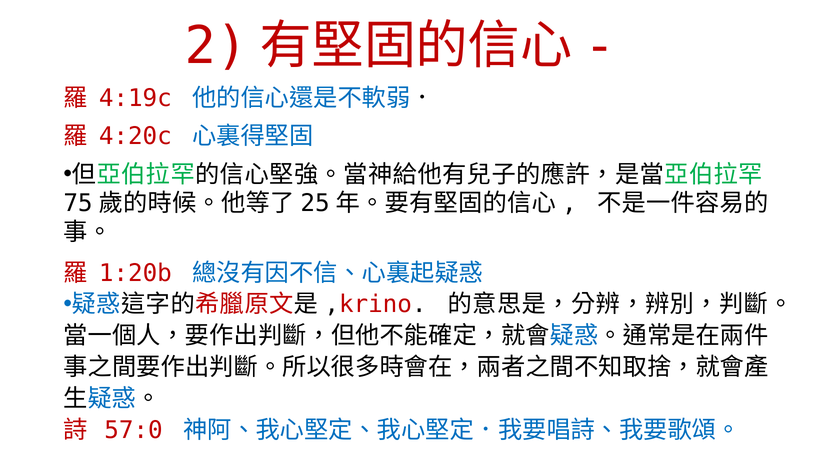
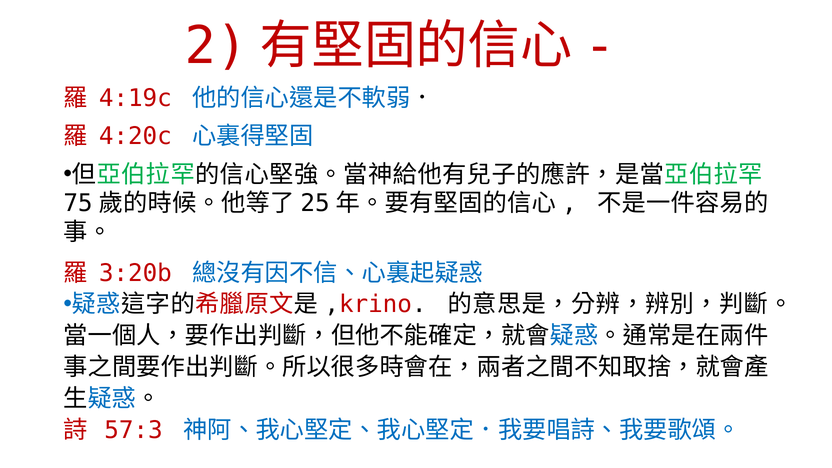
1:20b: 1:20b -> 3:20b
57:0: 57:0 -> 57:3
